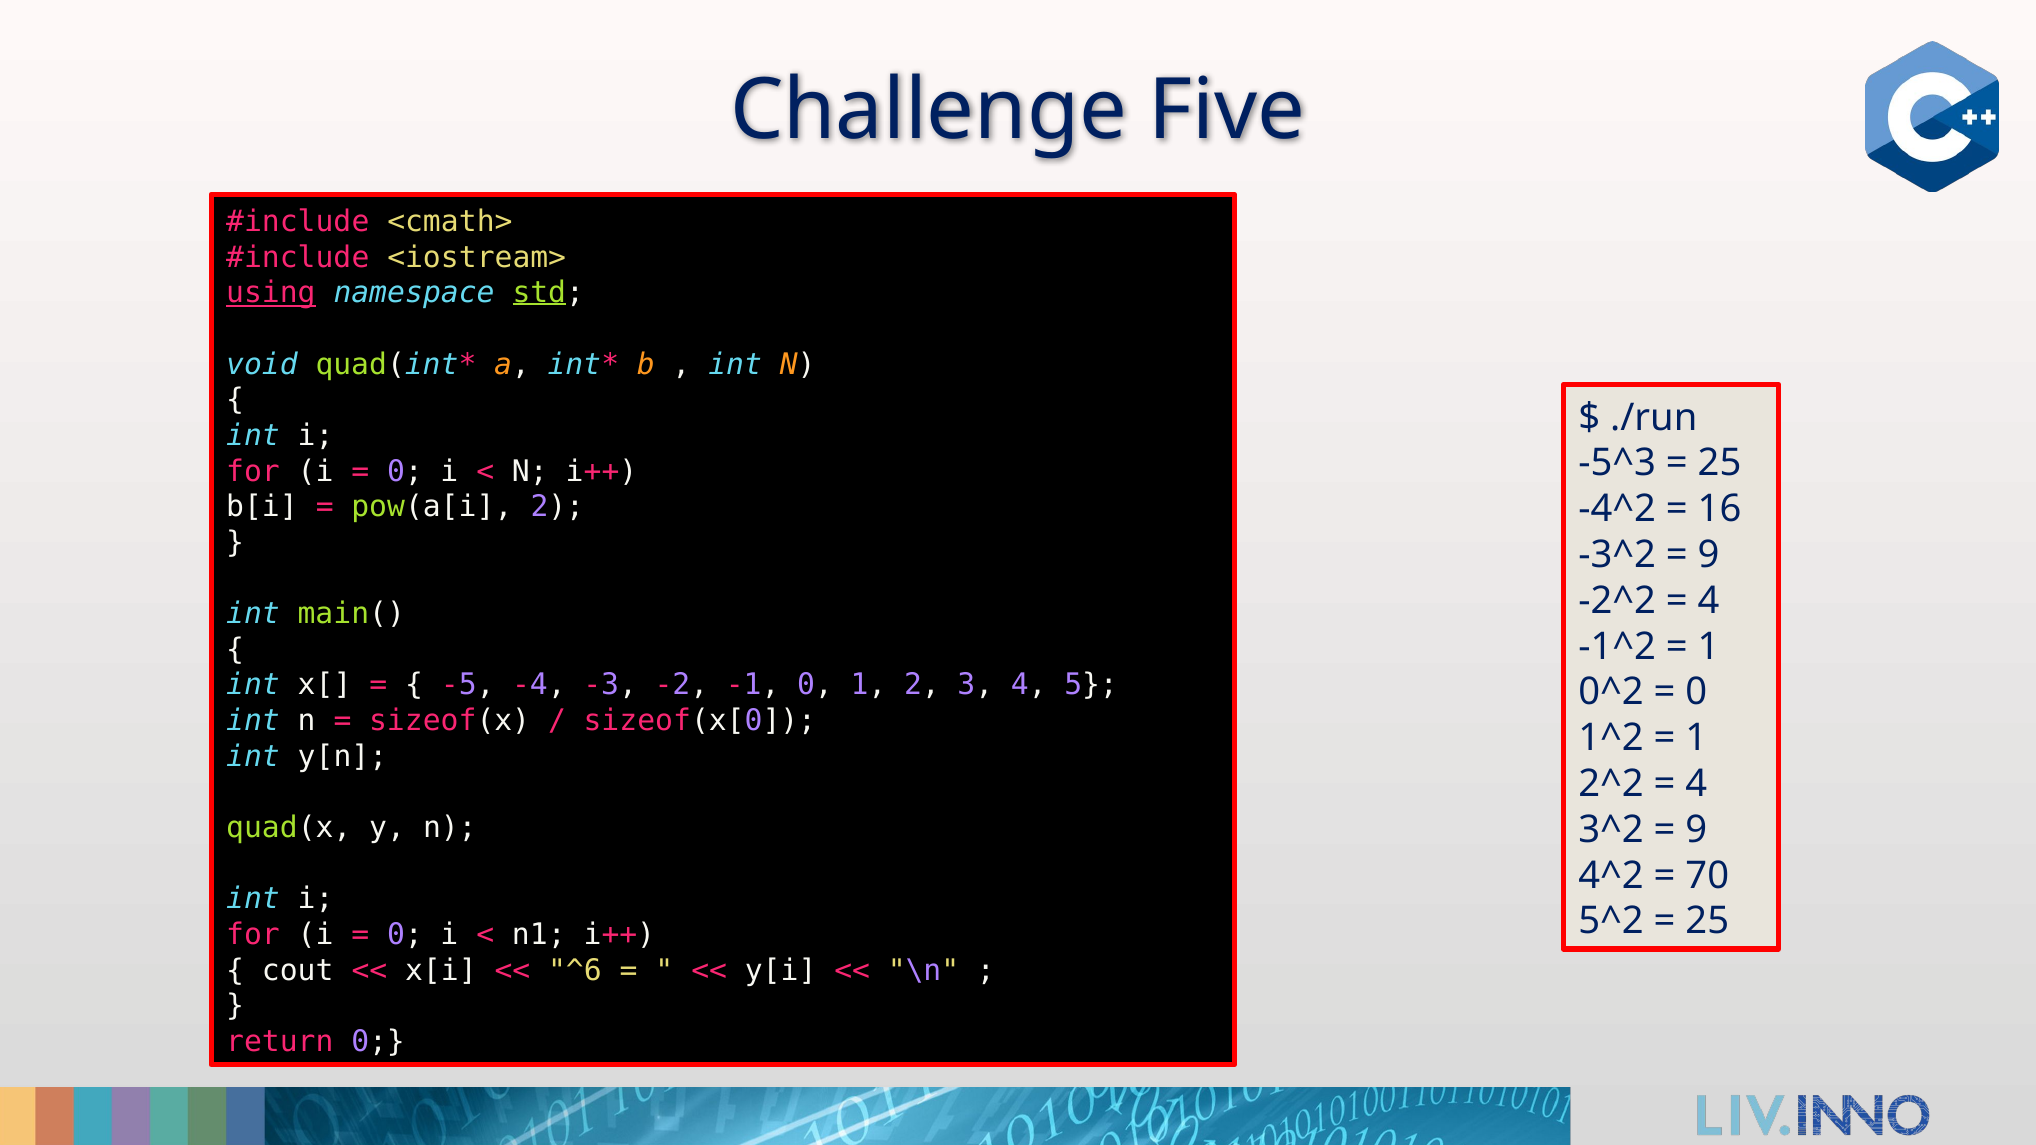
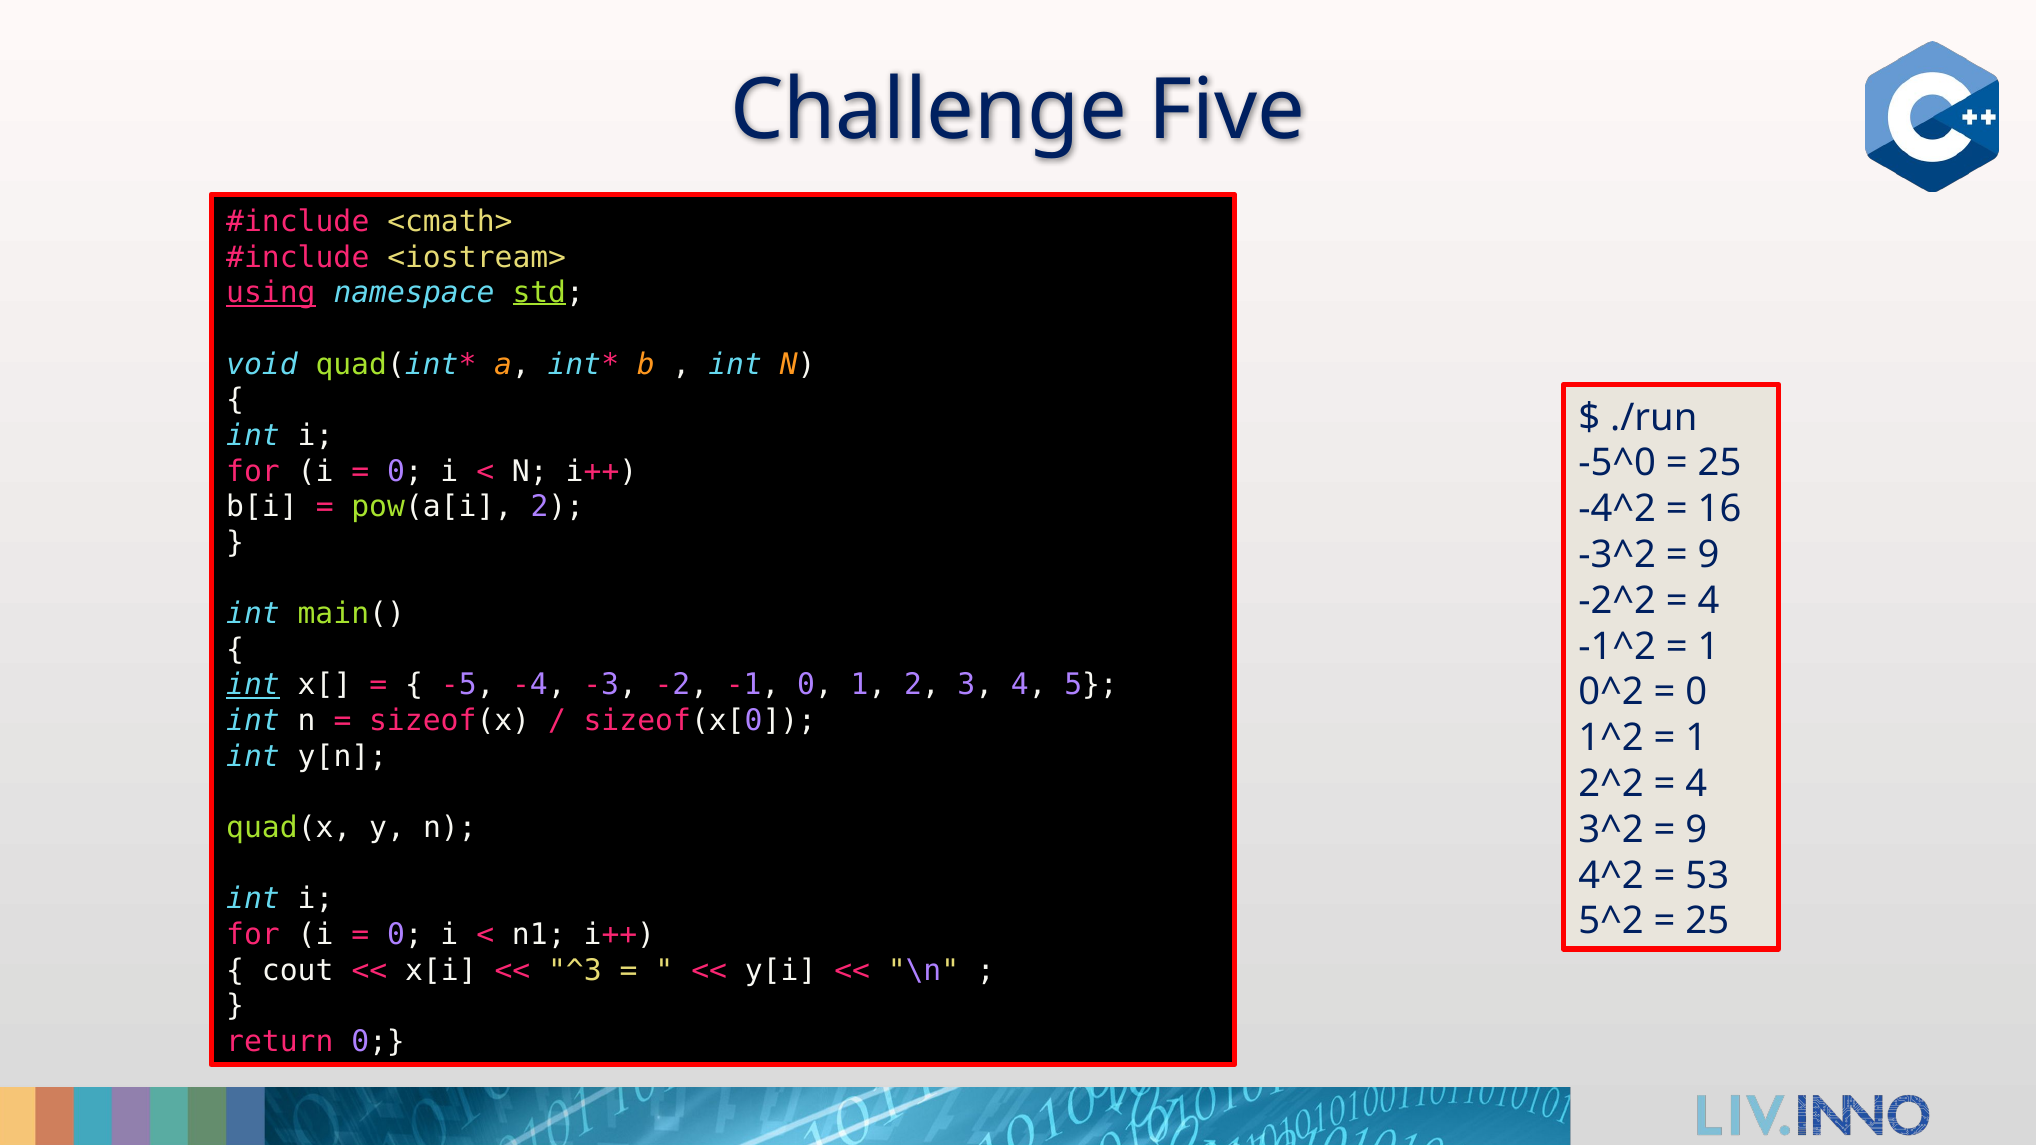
-5^3: -5^3 -> -5^0
int at (253, 685) underline: none -> present
70: 70 -> 53
^6: ^6 -> ^3
